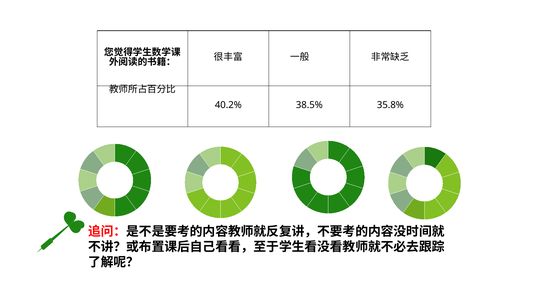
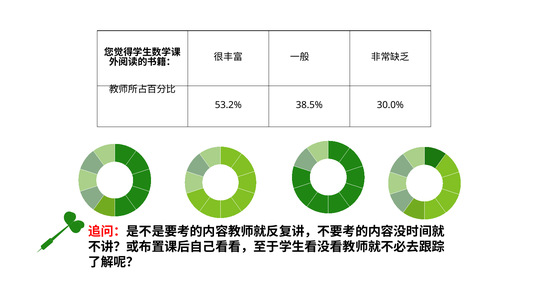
40.2%: 40.2% -> 53.2%
35.8%: 35.8% -> 30.0%
